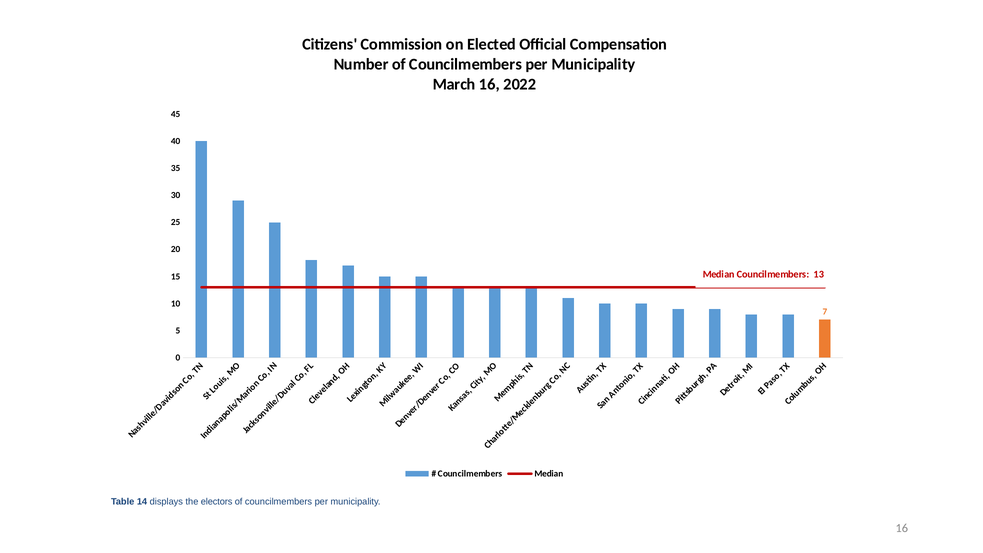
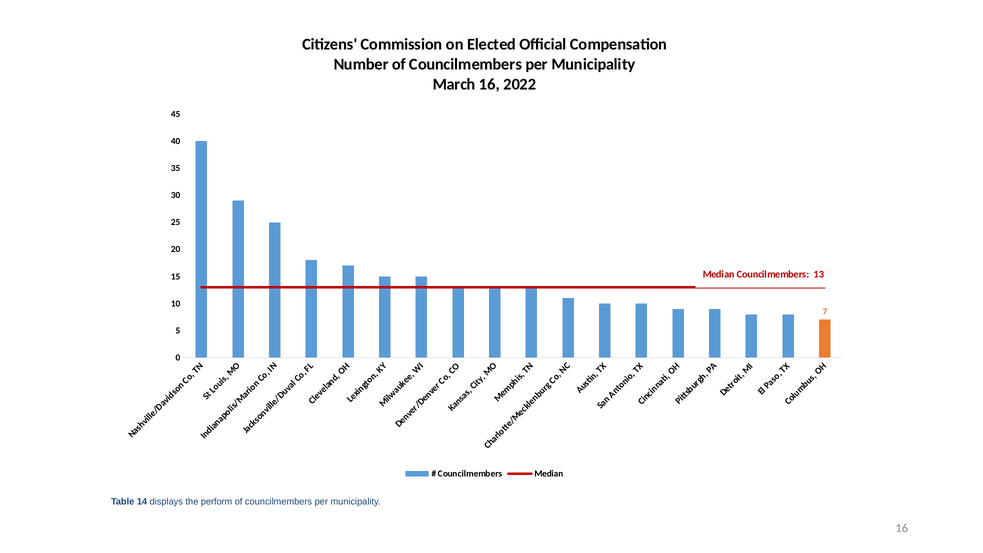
electors: electors -> perform
